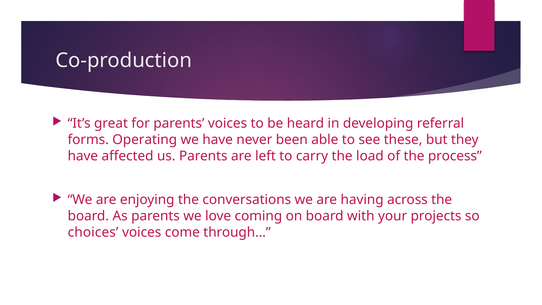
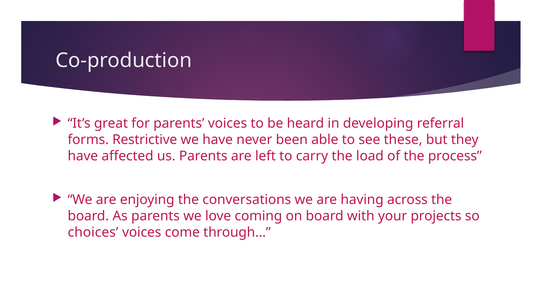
Operating: Operating -> Restrictive
